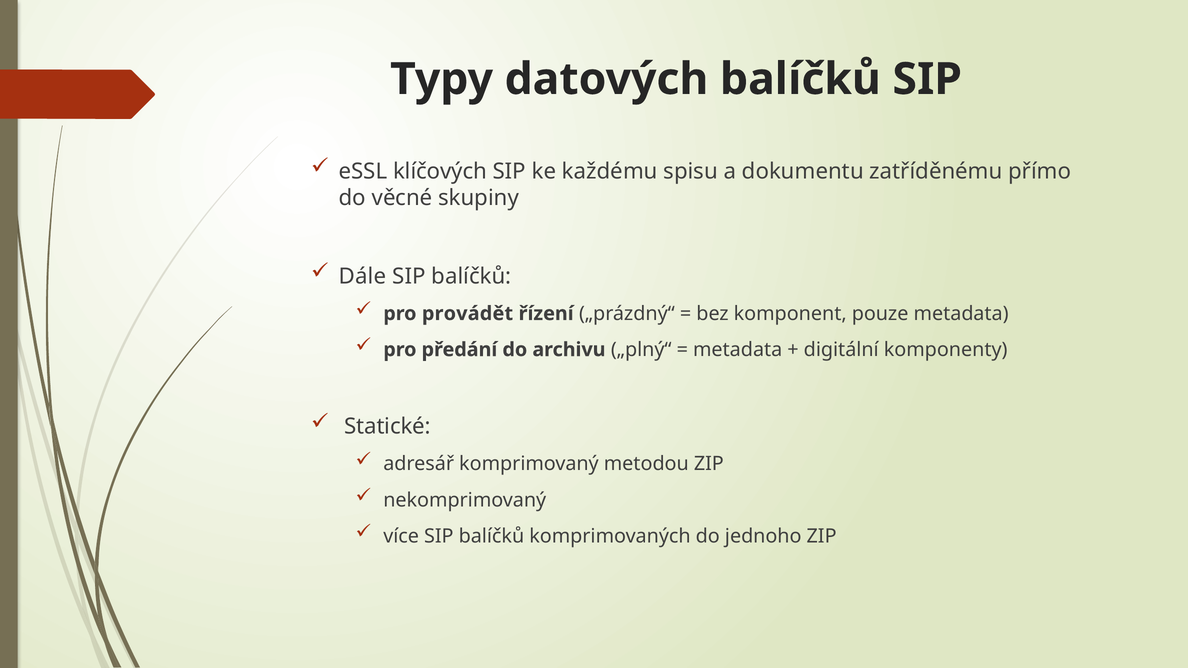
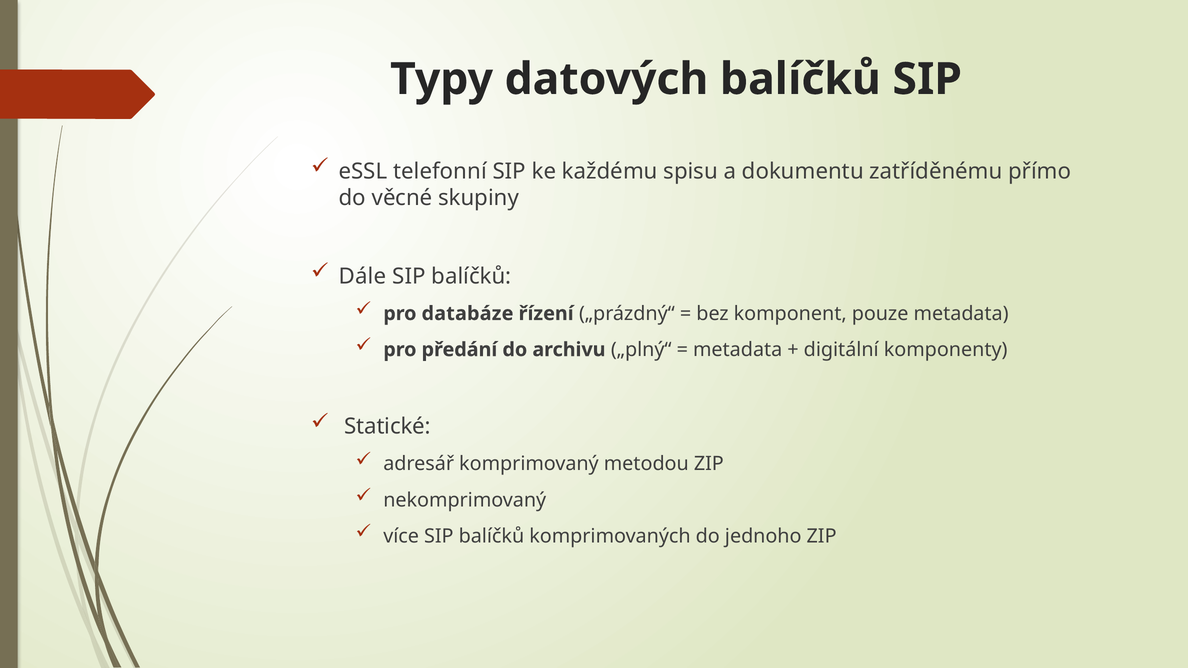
klíčových: klíčových -> telefonní
provádět: provádět -> databáze
